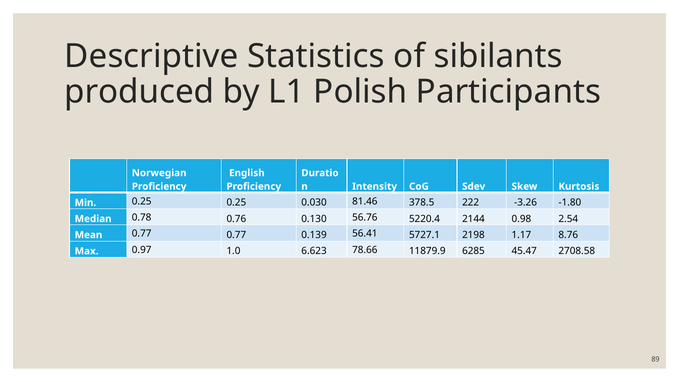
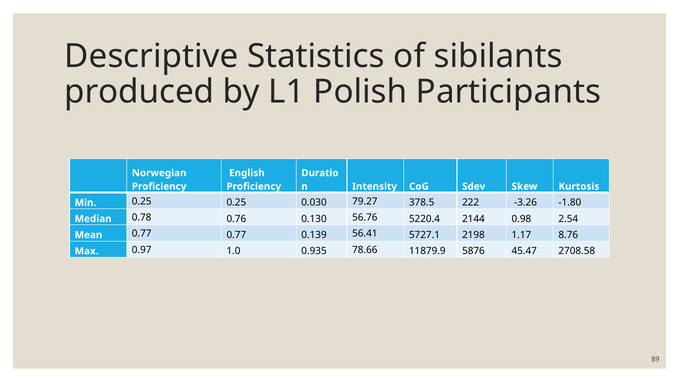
81.46: 81.46 -> 79.27
6.623: 6.623 -> 0.935
6285: 6285 -> 5876
